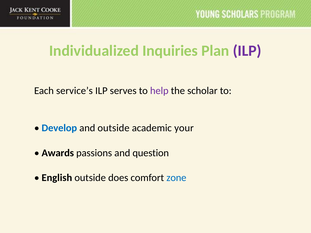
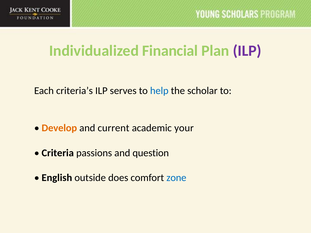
Inquiries: Inquiries -> Financial
service’s: service’s -> criteria’s
help colour: purple -> blue
Develop colour: blue -> orange
and outside: outside -> current
Awards: Awards -> Criteria
